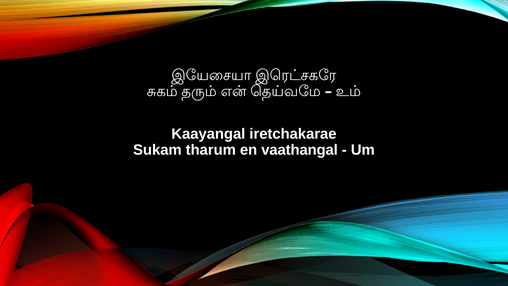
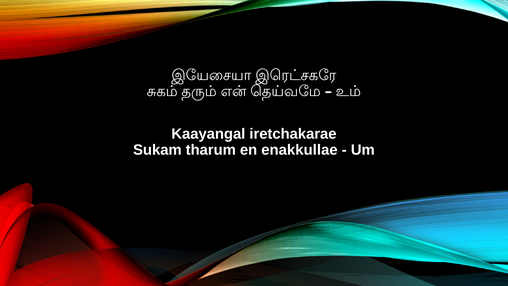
vaathangal: vaathangal -> enakkullae
